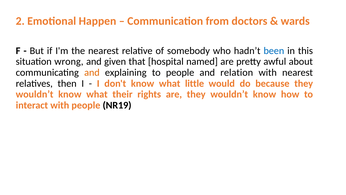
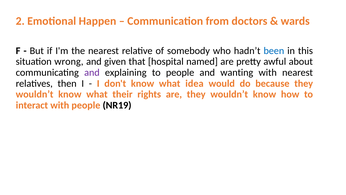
and at (92, 72) colour: orange -> purple
relation: relation -> wanting
little: little -> idea
